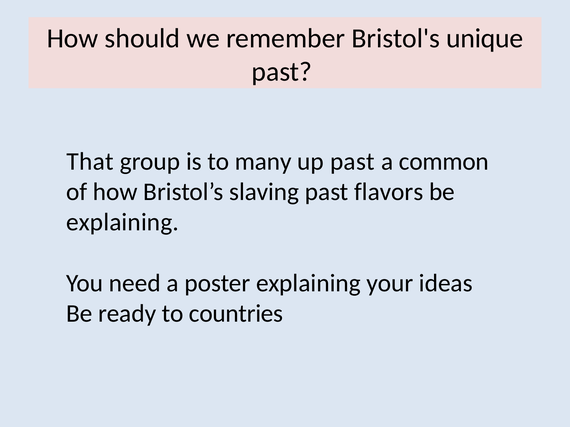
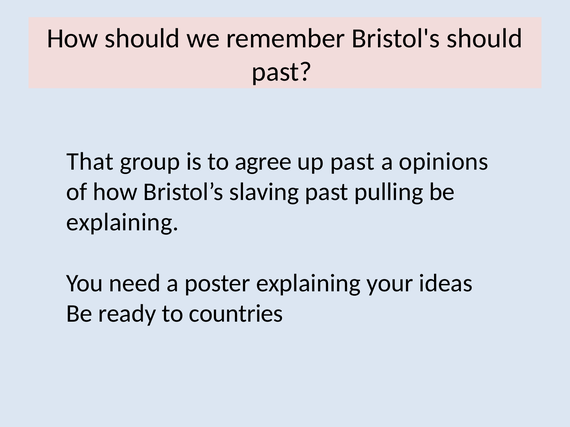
Bristol's unique: unique -> should
many: many -> agree
common: common -> opinions
flavors: flavors -> pulling
